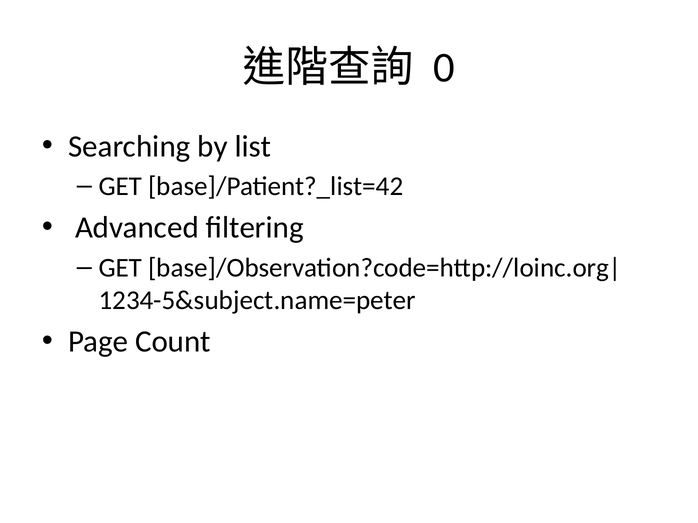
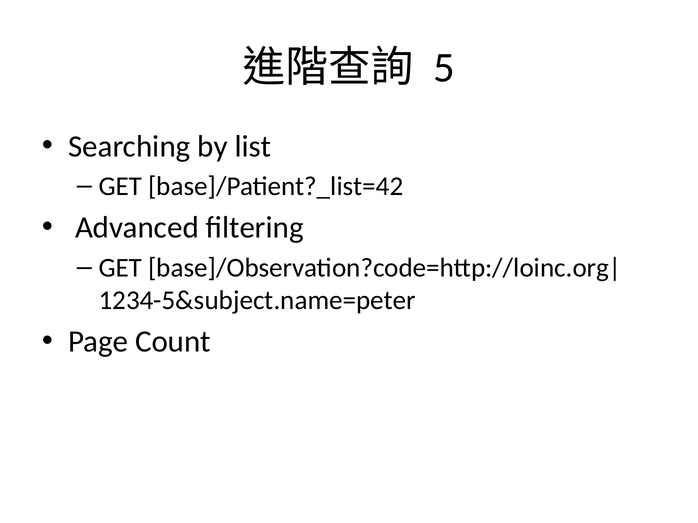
0: 0 -> 5
